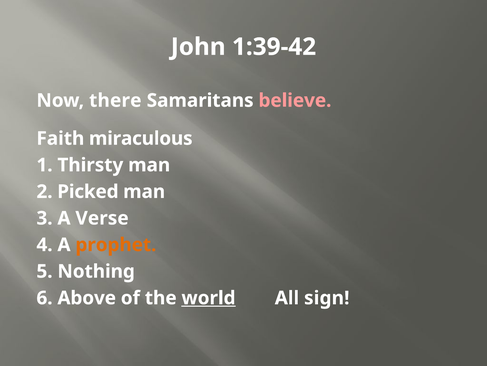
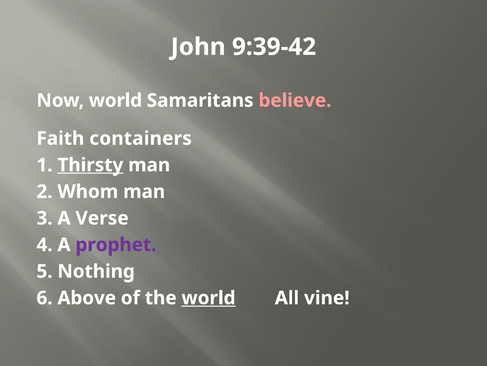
1:39-42: 1:39-42 -> 9:39-42
Now there: there -> world
miraculous: miraculous -> containers
Thirsty underline: none -> present
Picked: Picked -> Whom
prophet colour: orange -> purple
sign: sign -> vine
